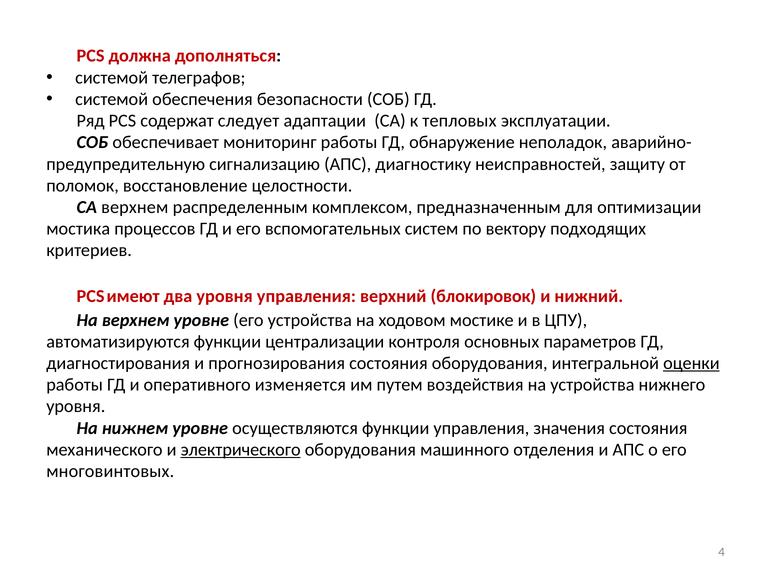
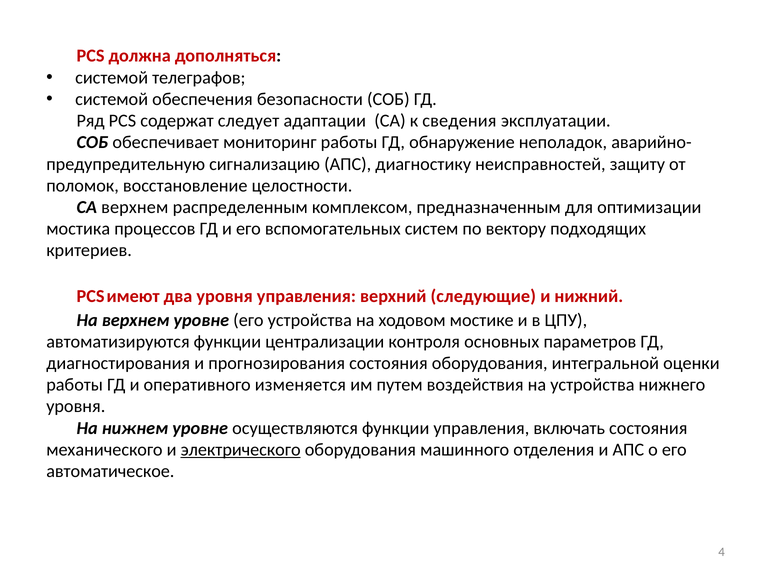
тепловых: тепловых -> сведения
блокировок: блокировок -> следующие
оценки underline: present -> none
значения: значения -> включать
многовинтовых: многовинтовых -> автоматическое
